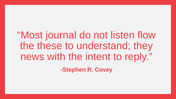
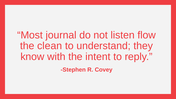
these: these -> clean
news: news -> know
